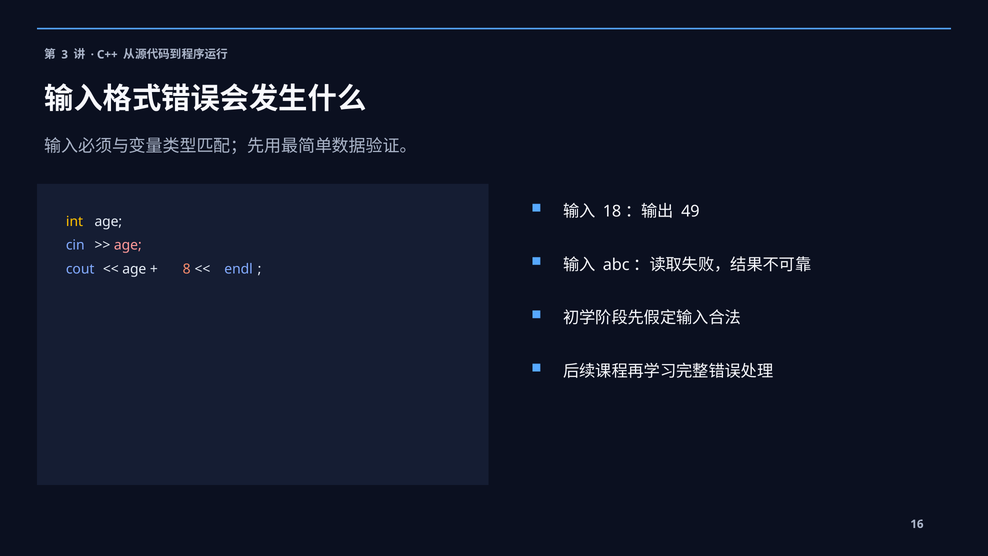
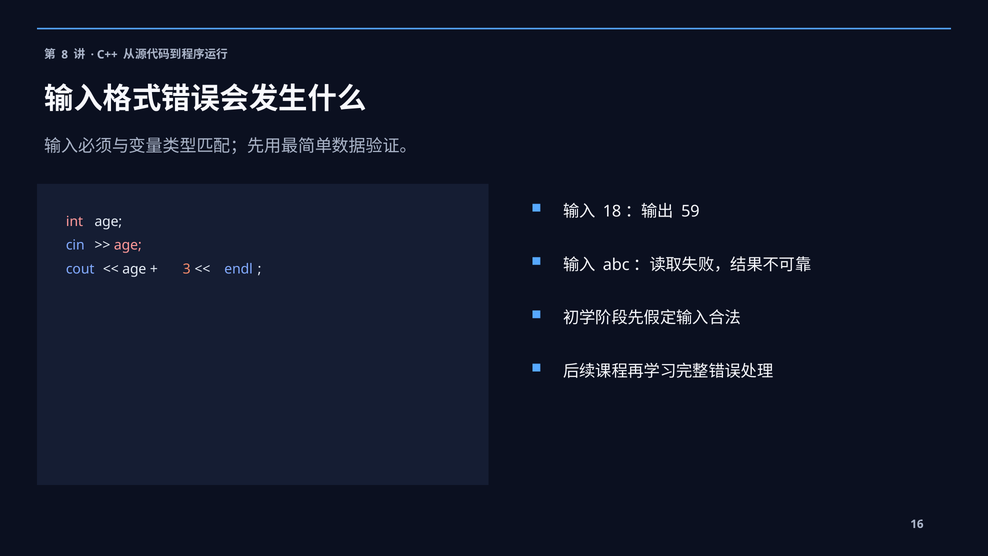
3: 3 -> 8
49: 49 -> 59
int colour: yellow -> pink
8: 8 -> 3
